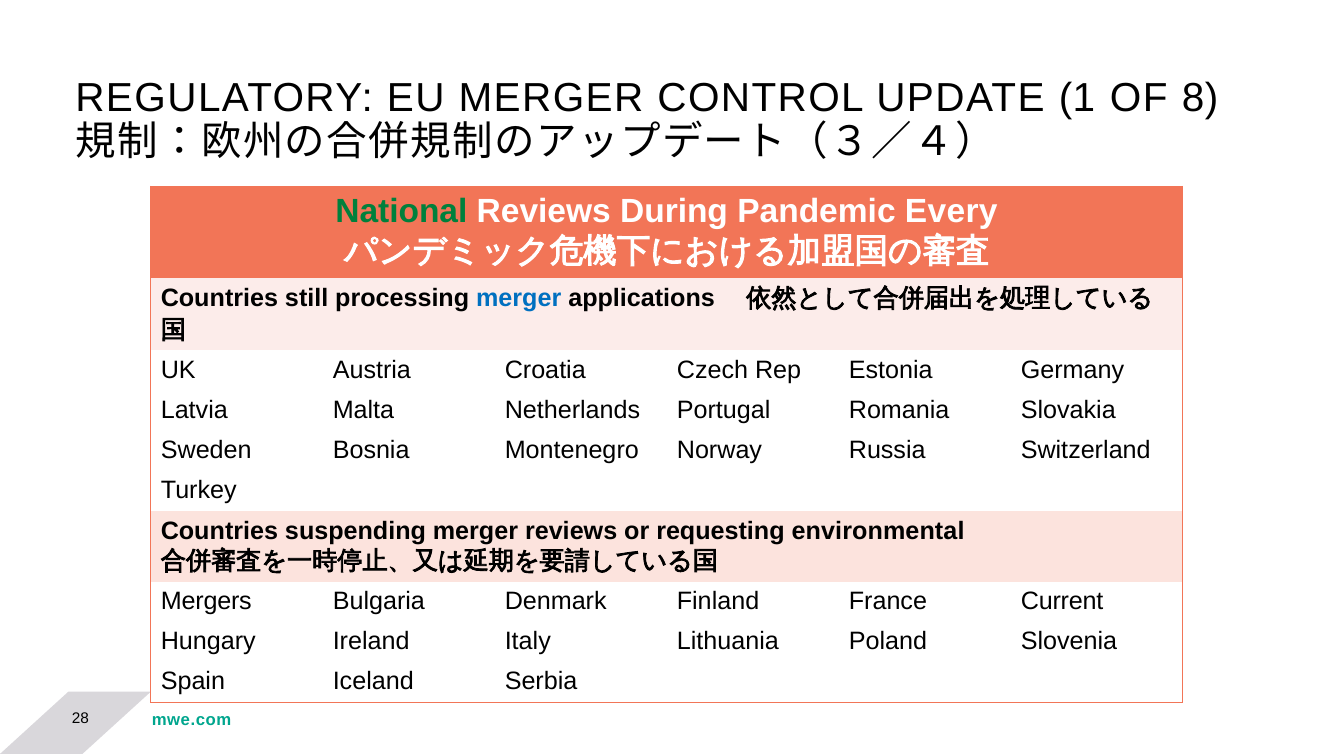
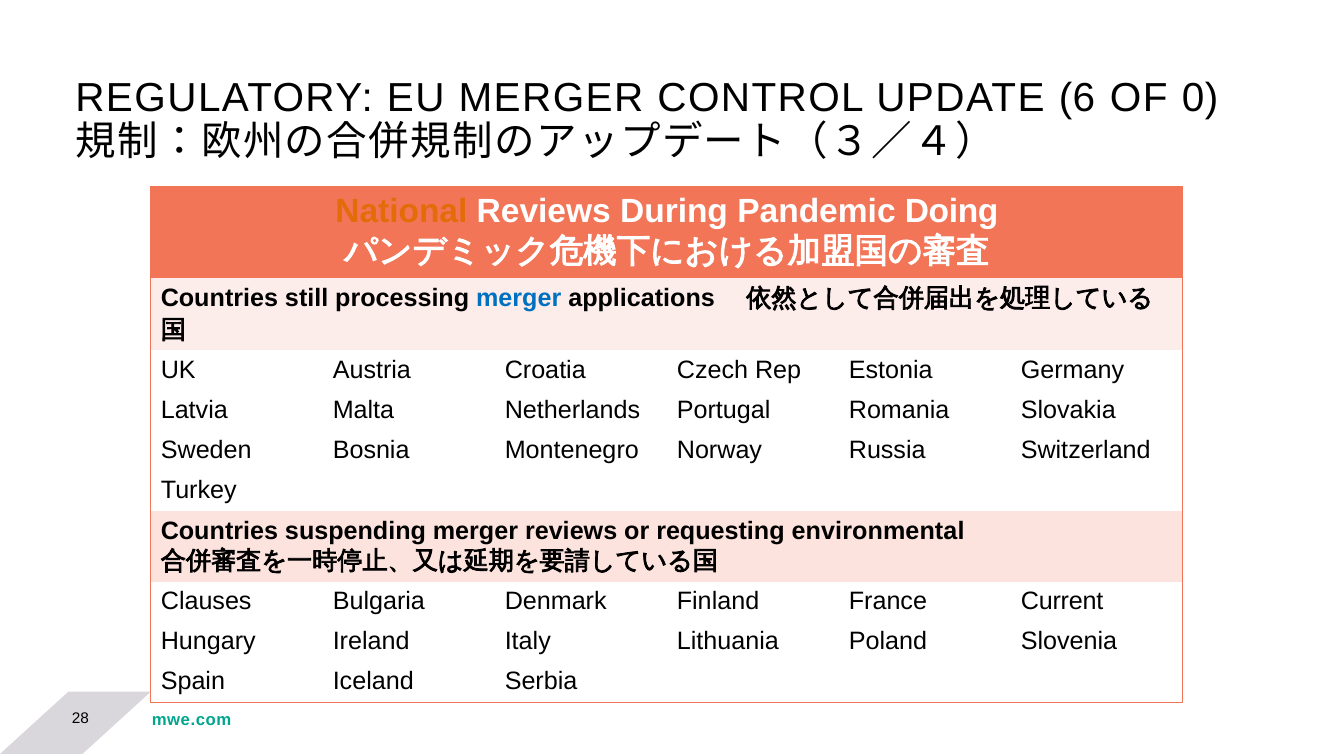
1: 1 -> 6
8: 8 -> 0
National colour: green -> orange
Every: Every -> Doing
Mergers: Mergers -> Clauses
